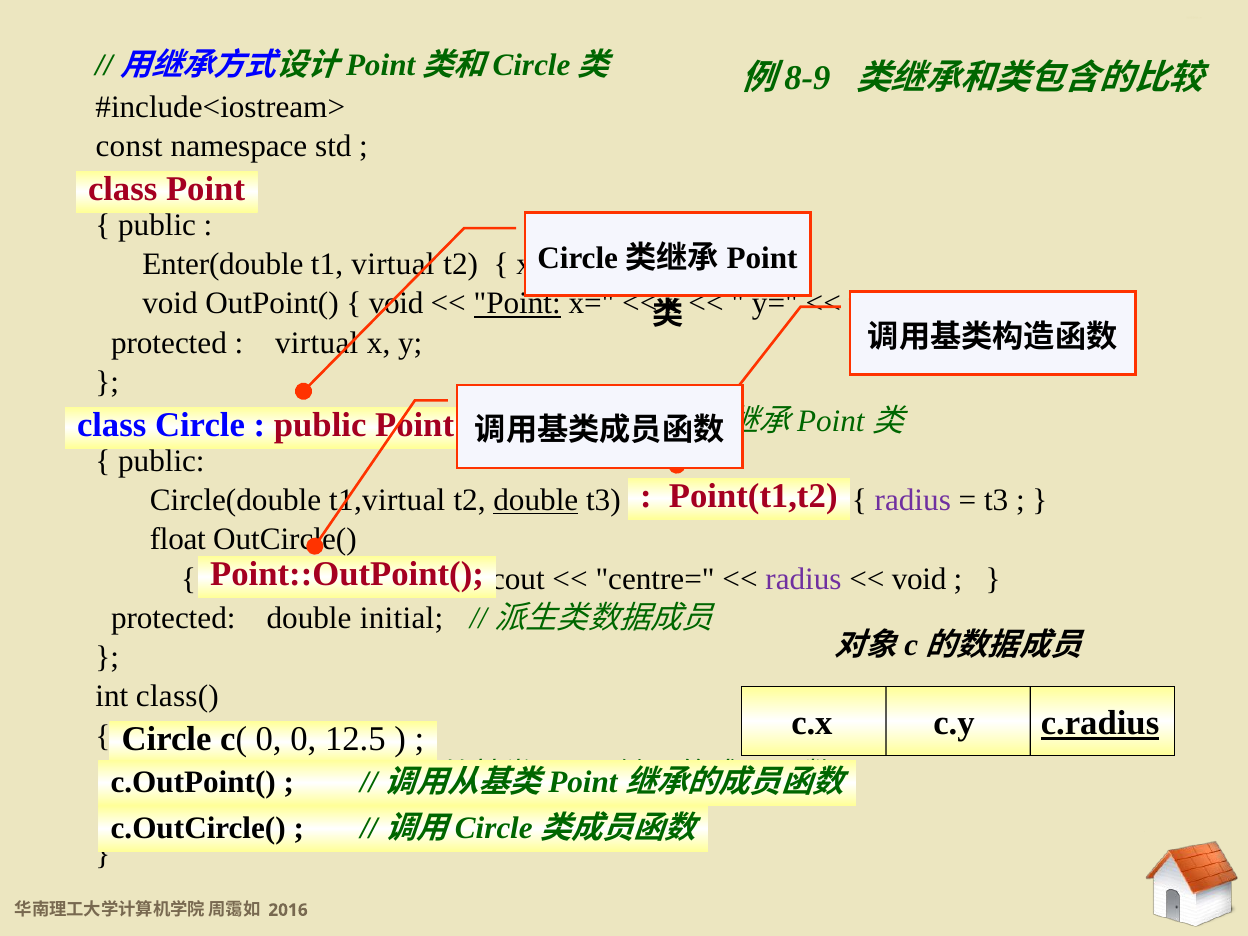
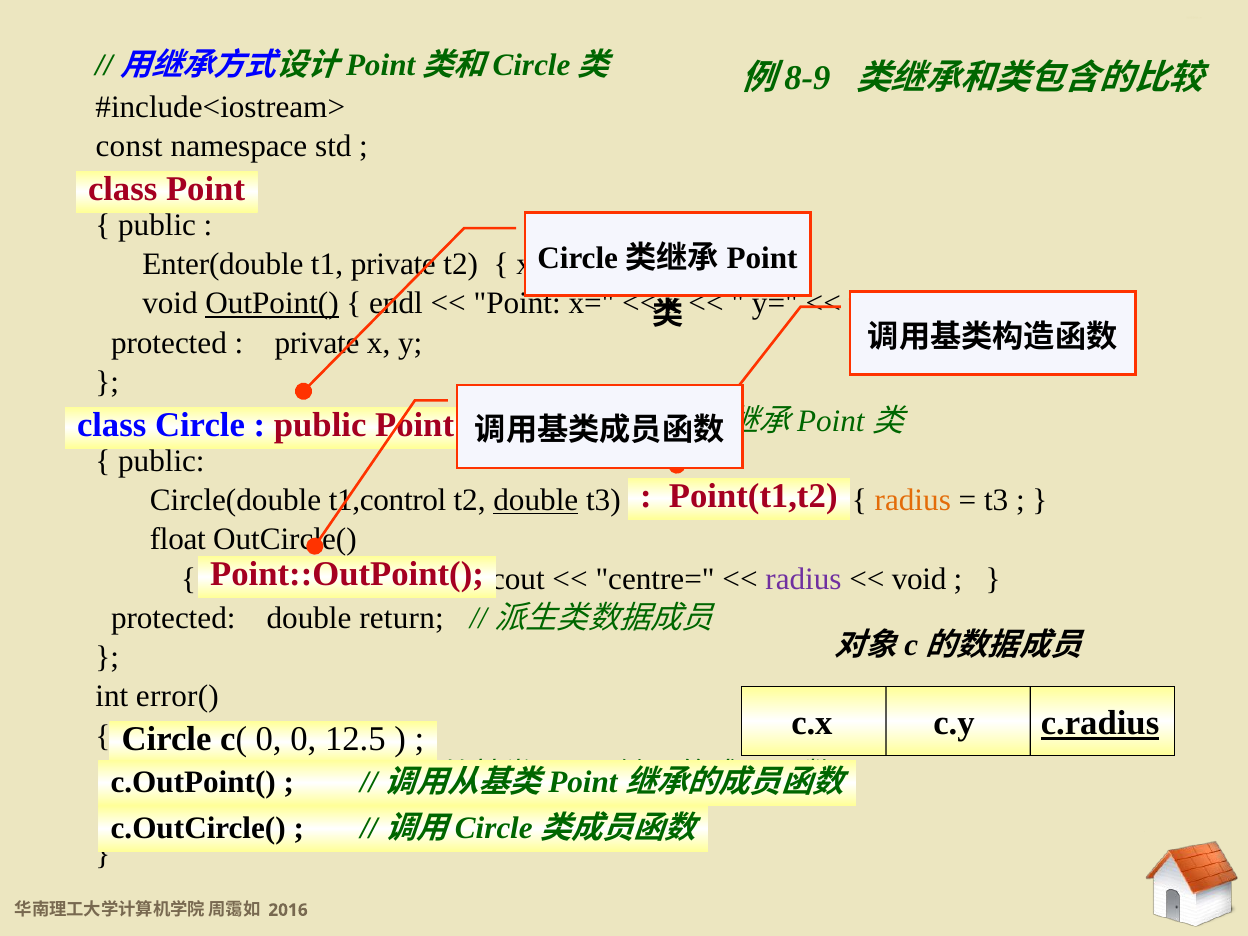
t1 virtual: virtual -> private
OutPoint( underline: none -> present
void at (396, 304): void -> endl
Point at (517, 304) underline: present -> none
virtual at (317, 343): virtual -> private
t1,virtual: t1,virtual -> t1,control
radius at (913, 500) colour: purple -> orange
initial: initial -> return
class(: class( -> error(
